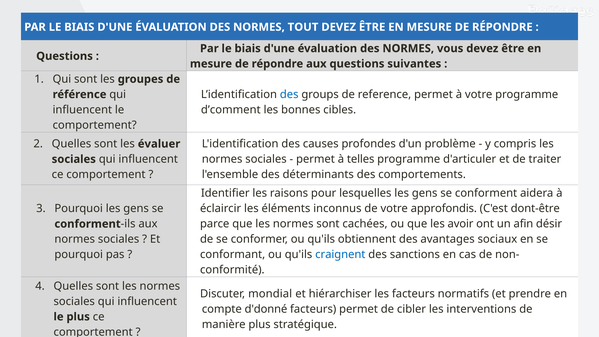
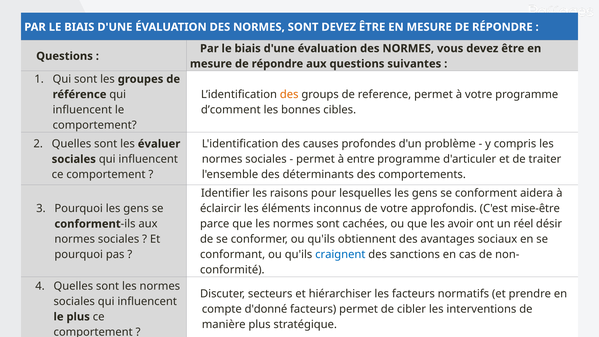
DES NORMES TOUT: TOUT -> SONT
des at (289, 94) colour: blue -> orange
telles: telles -> entre
dont-être: dont-être -> mise-être
afin: afin -> réel
mondial: mondial -> secteurs
